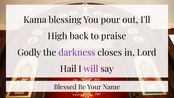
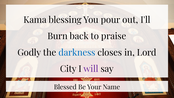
High: High -> Burn
darkness colour: purple -> blue
Hail: Hail -> City
